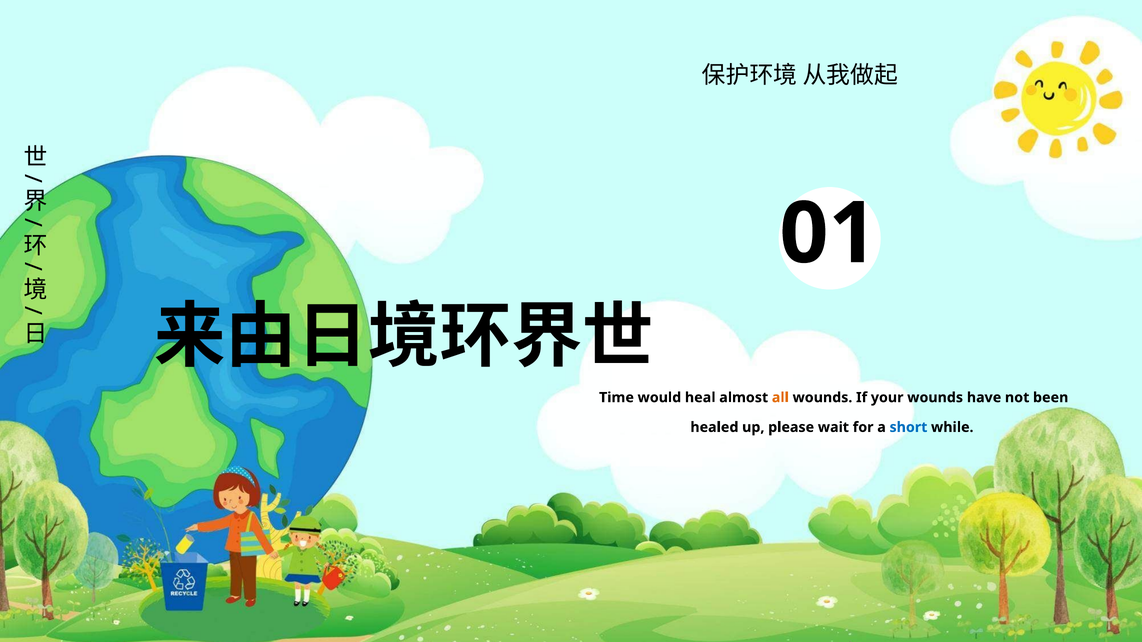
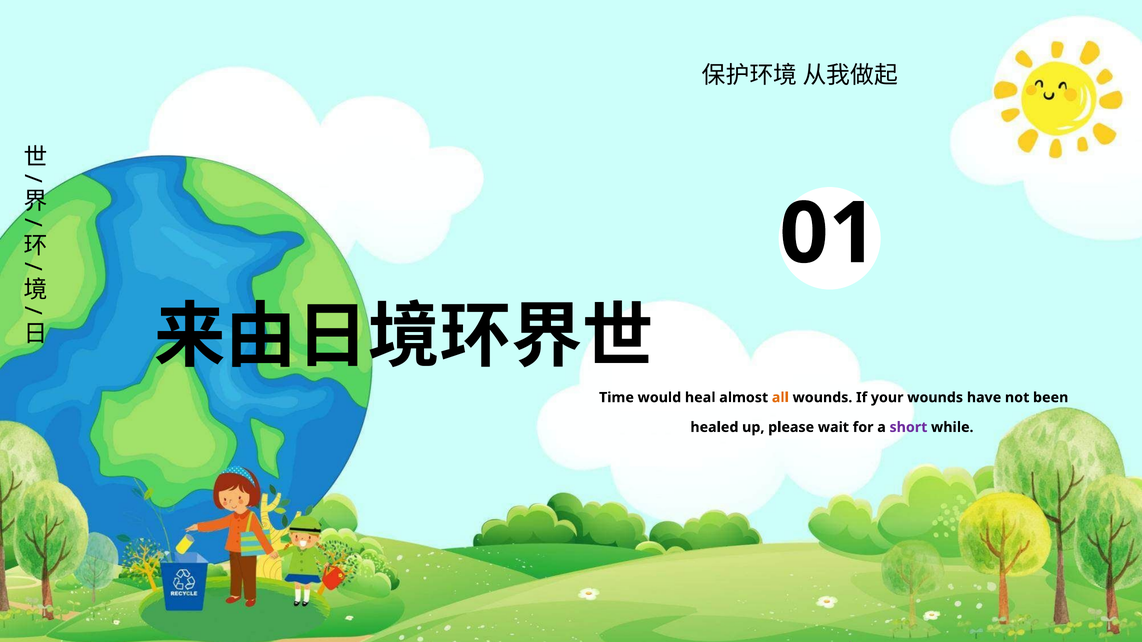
short colour: blue -> purple
